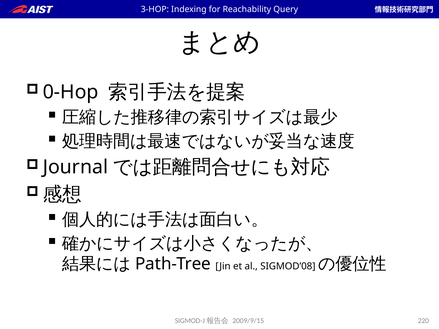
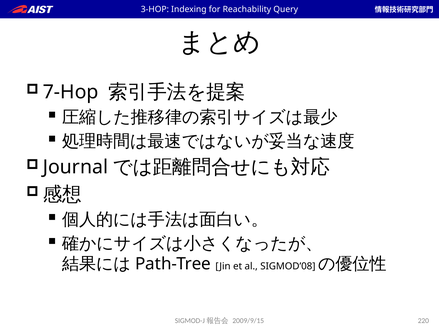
0-Hop: 0-Hop -> 7-Hop
